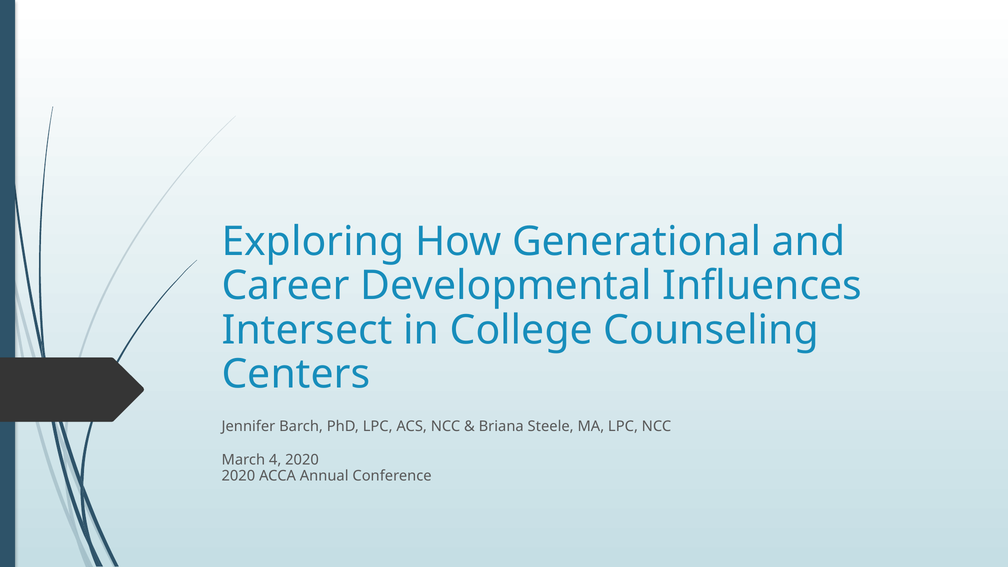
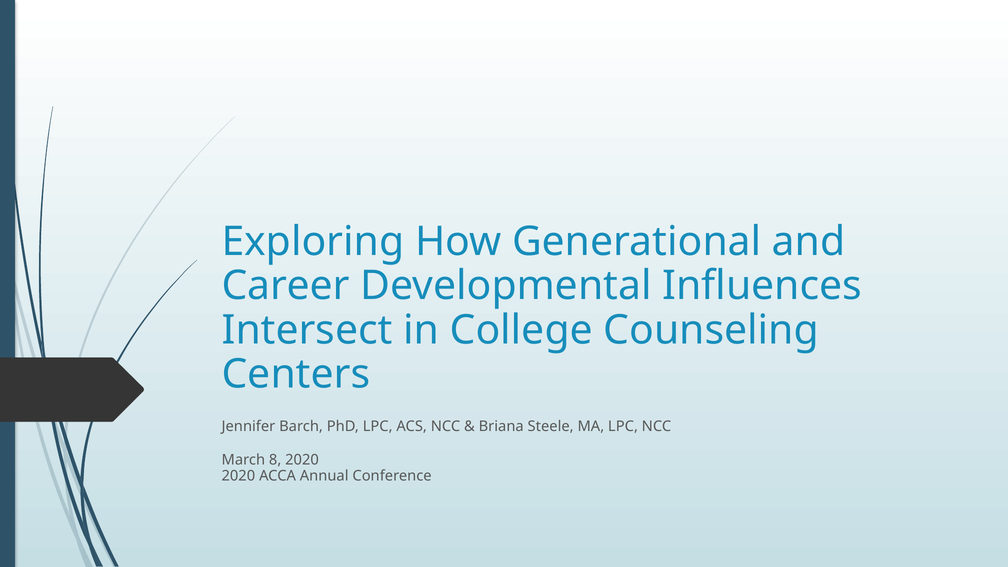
4: 4 -> 8
